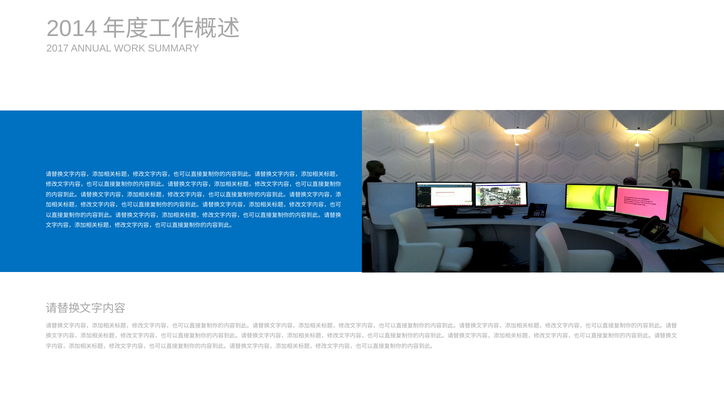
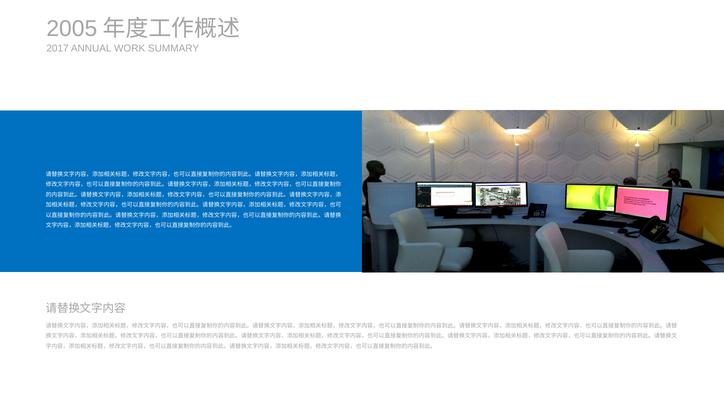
2014: 2014 -> 2005
